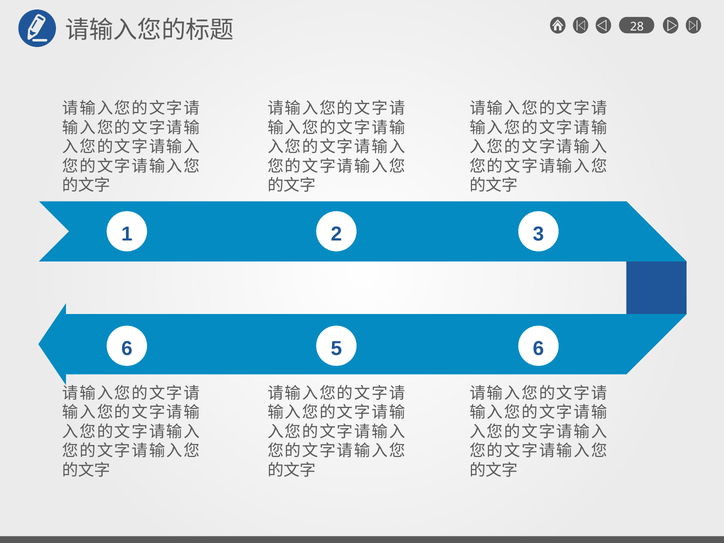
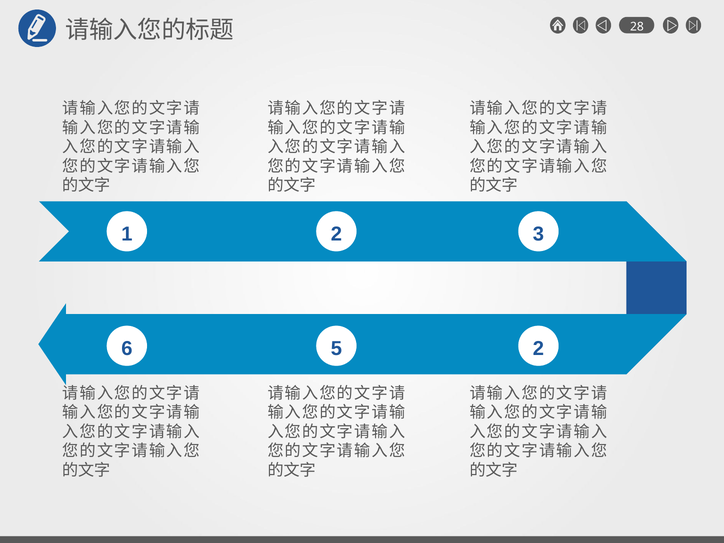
5 6: 6 -> 2
